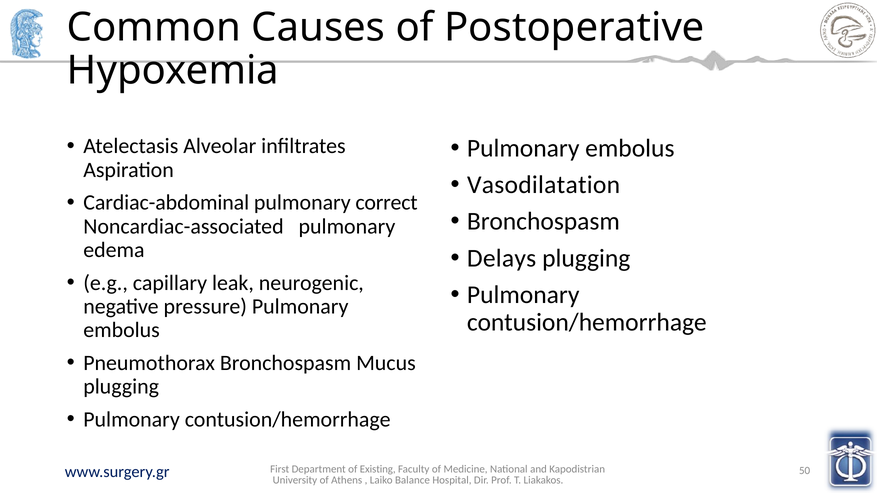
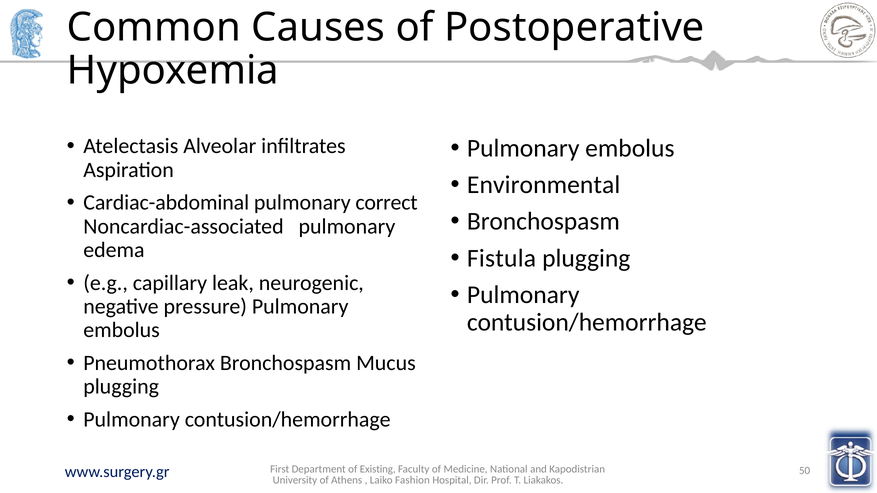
Vasodilatation: Vasodilatation -> Environmental
Delays: Delays -> Fistula
Balance: Balance -> Fashion
